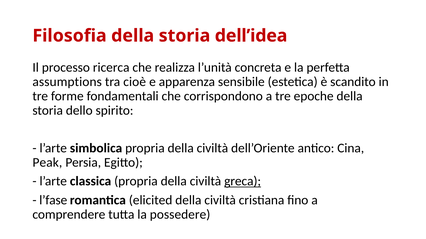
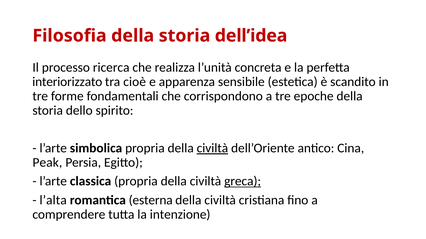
assumptions: assumptions -> interiorizzato
civiltà at (212, 149) underline: none -> present
l’fase: l’fase -> l’alta
elicited: elicited -> esterna
possedere: possedere -> intenzione
